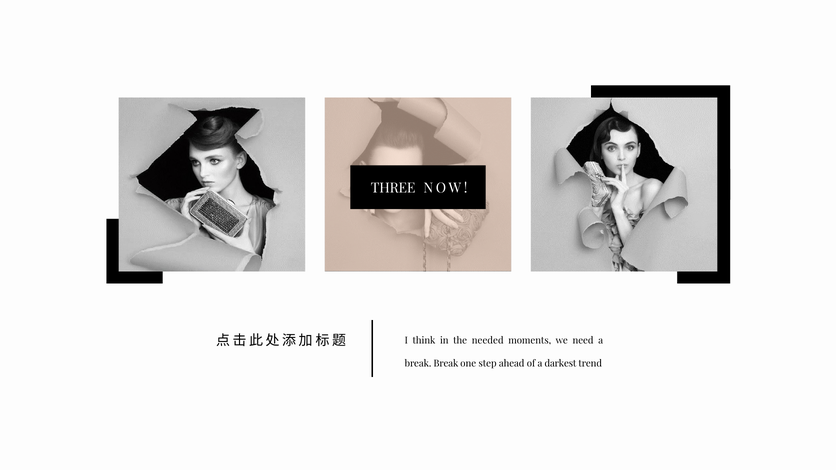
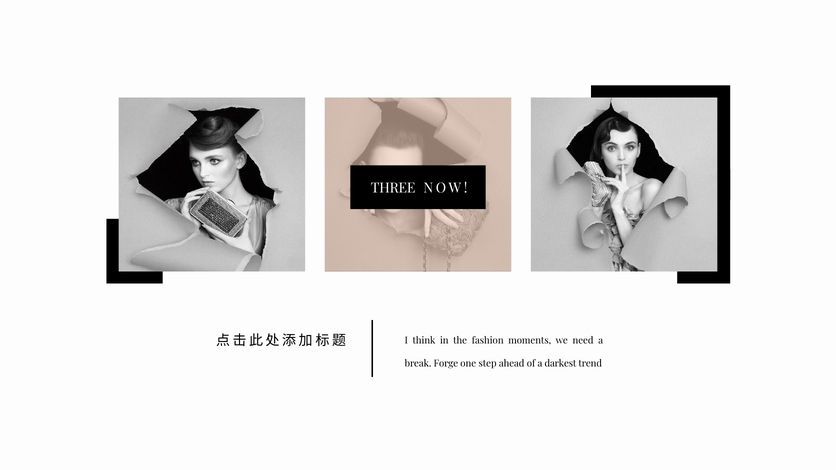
needed: needed -> fashion
break Break: Break -> Forge
